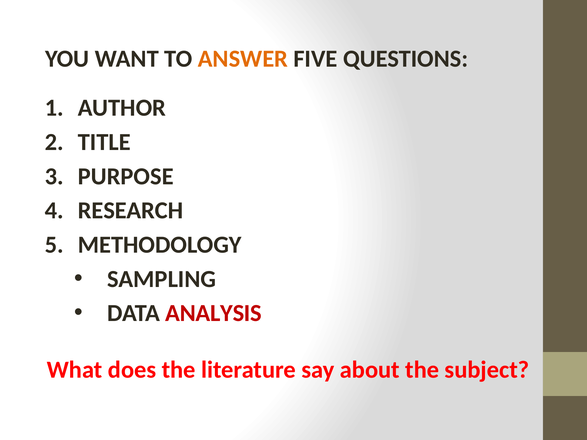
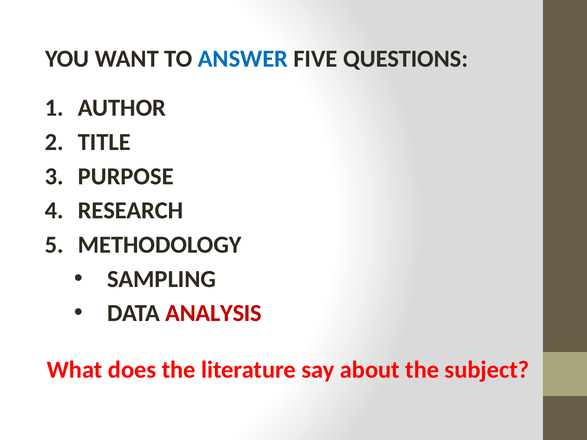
ANSWER colour: orange -> blue
